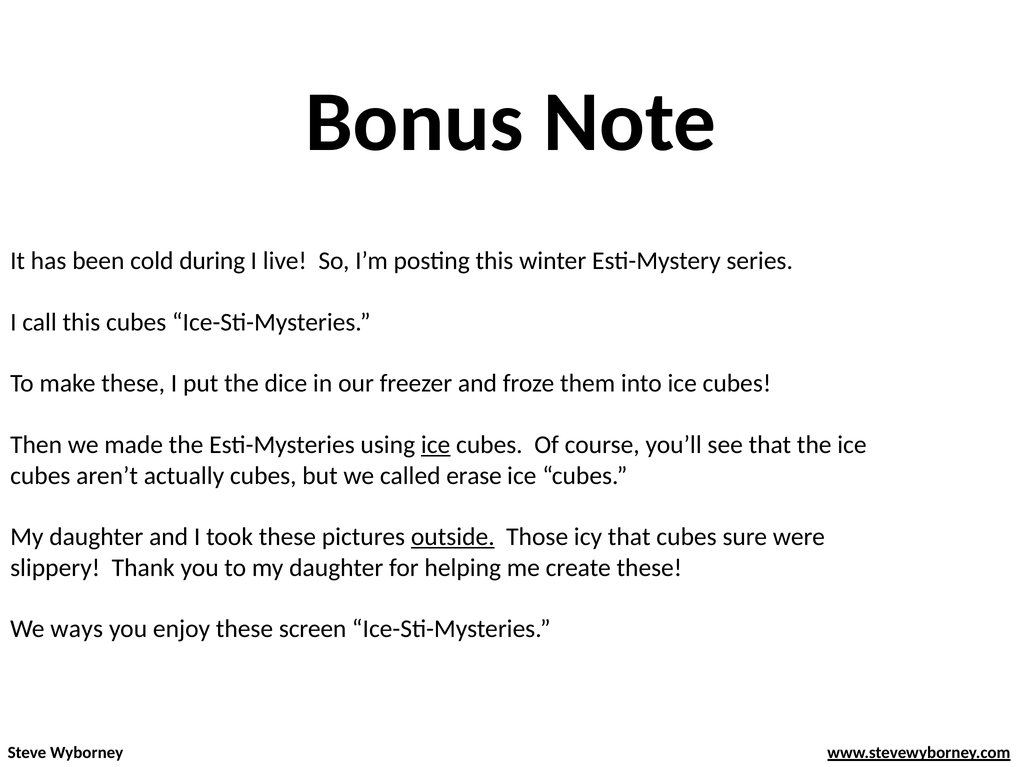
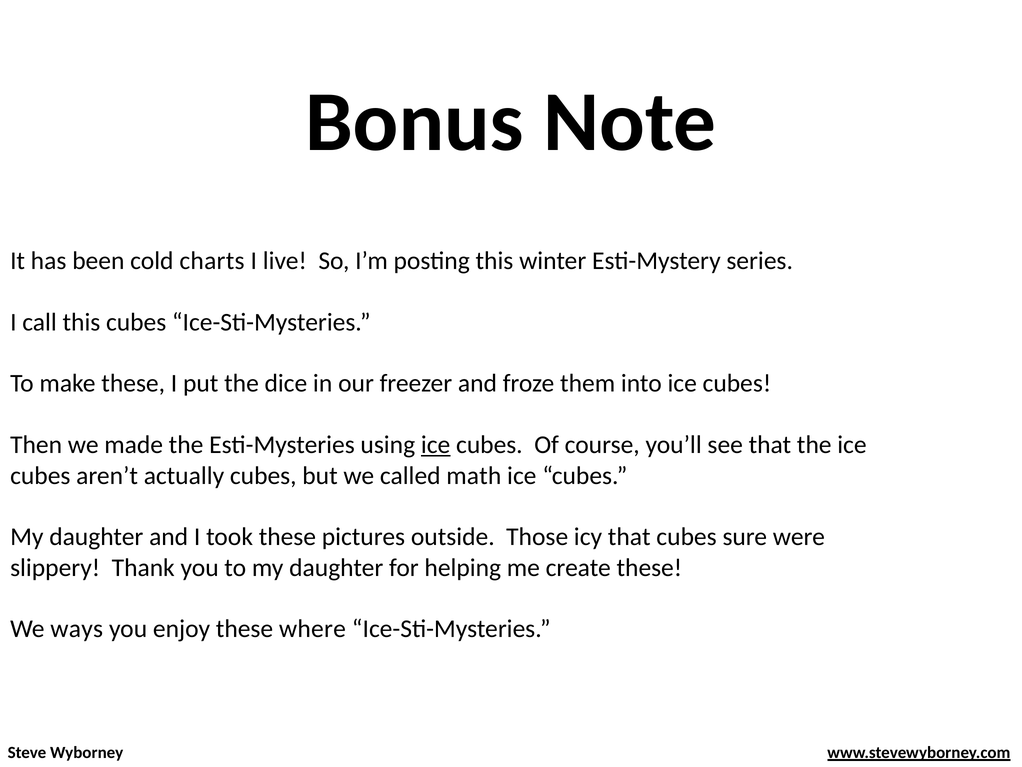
during: during -> charts
erase: erase -> math
outside underline: present -> none
screen: screen -> where
